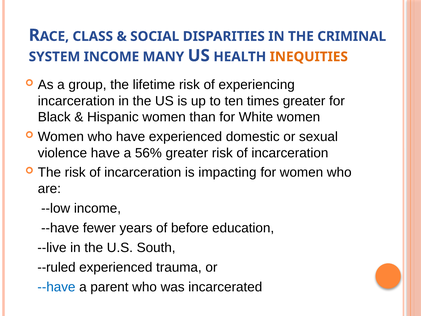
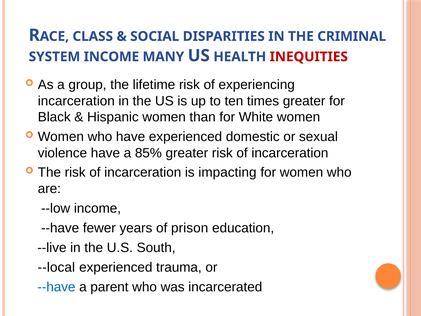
INEQUITIES colour: orange -> red
56%: 56% -> 85%
before: before -> prison
--ruled: --ruled -> --local
